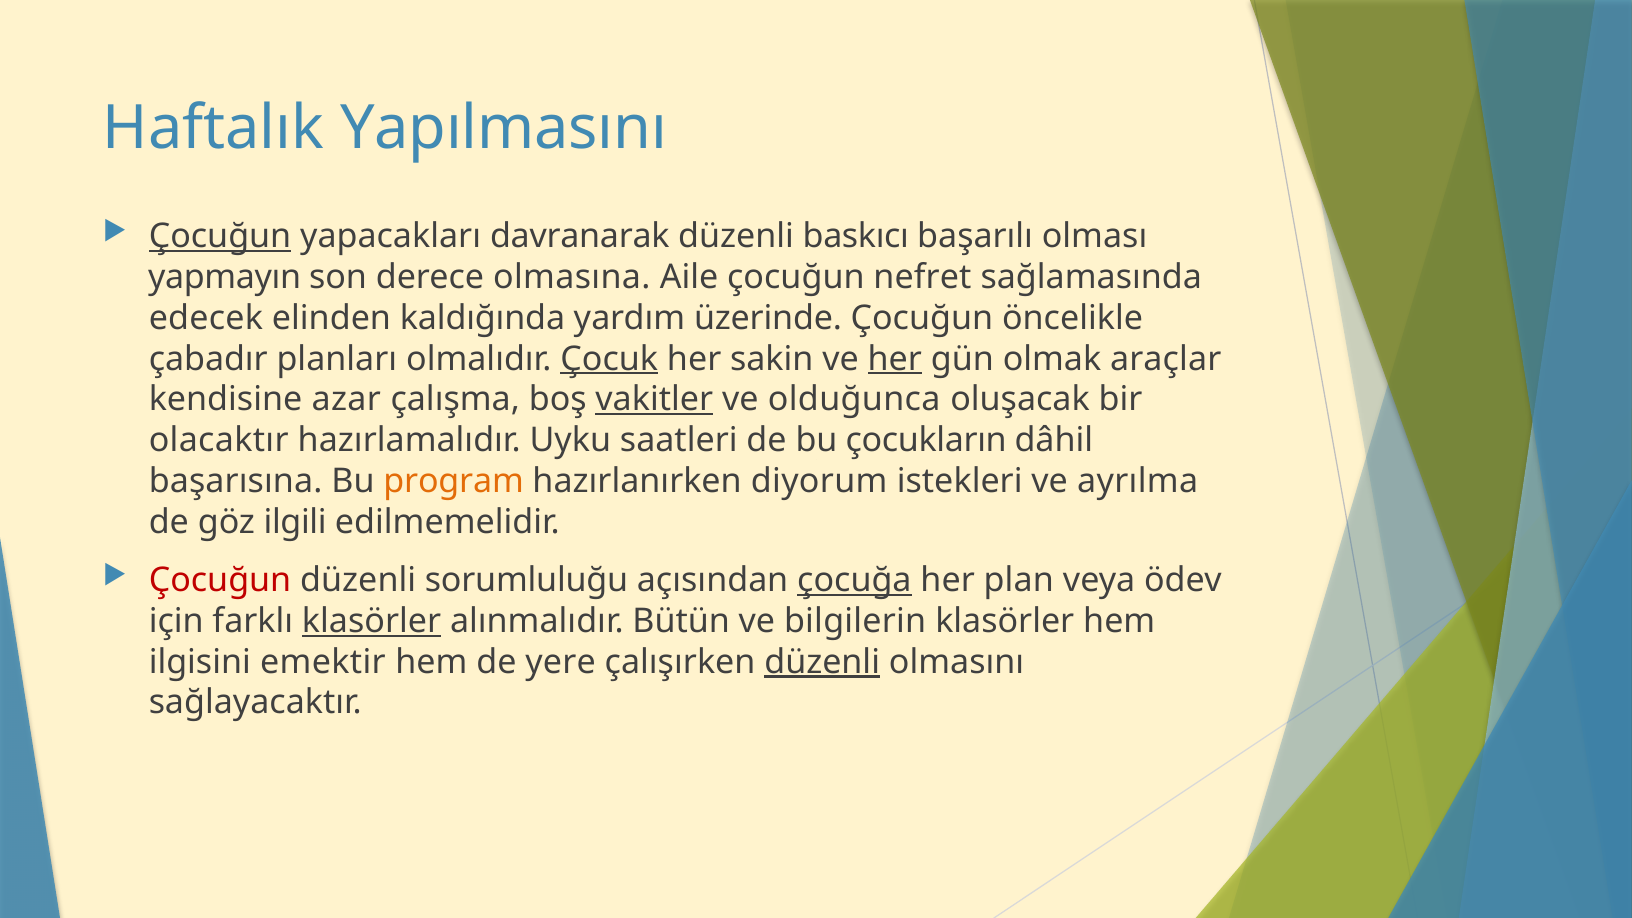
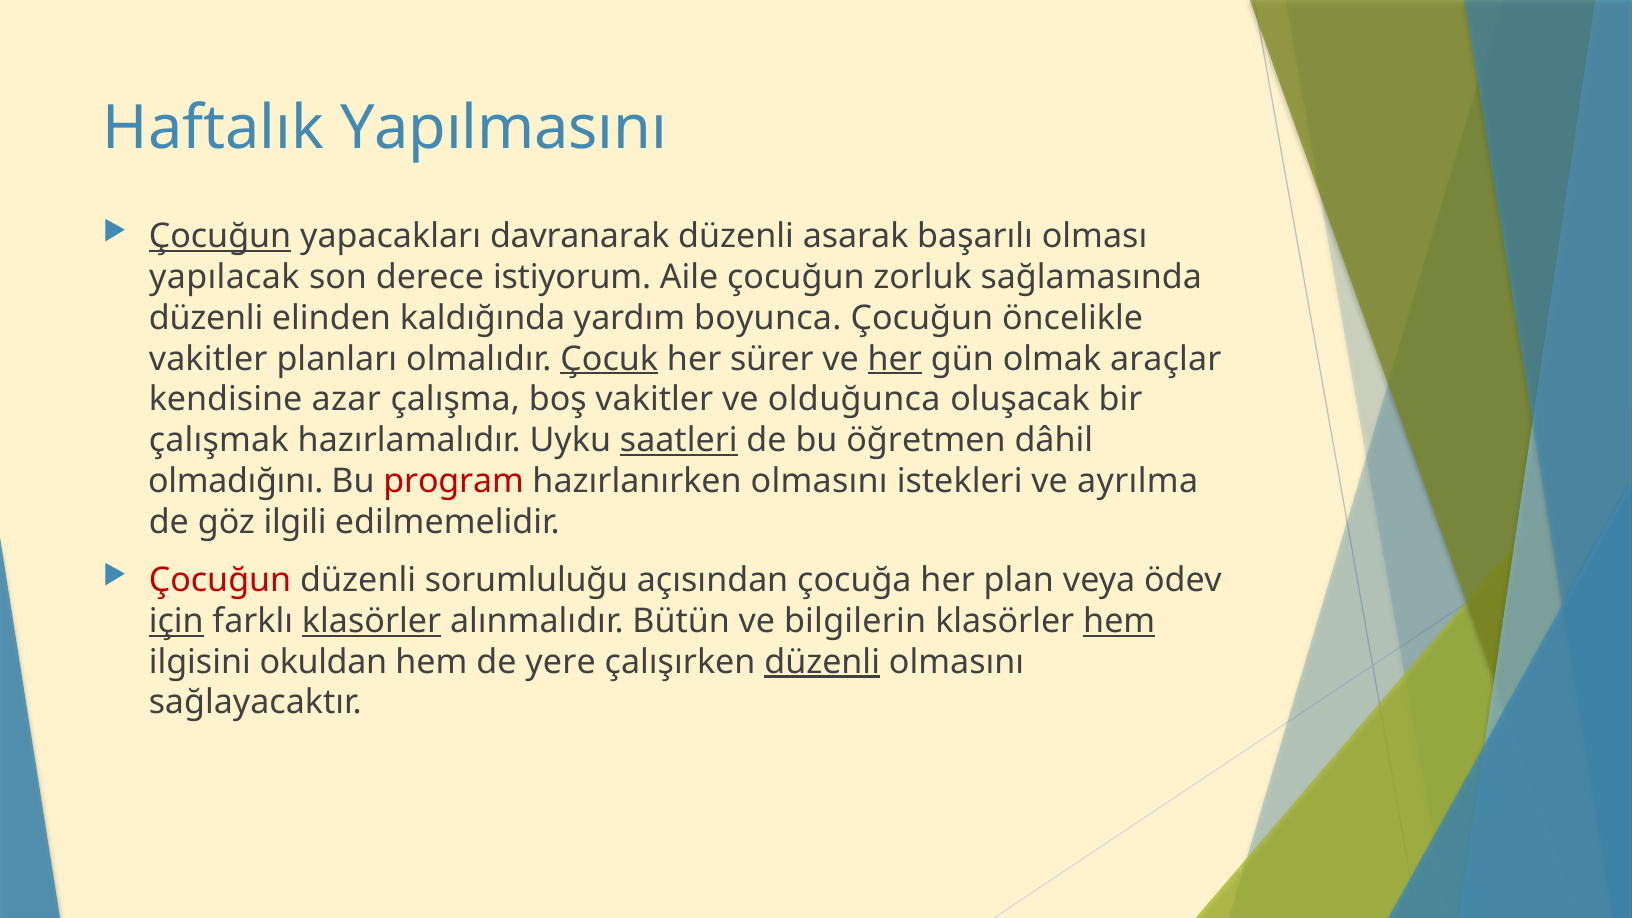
baskıcı: baskıcı -> asarak
yapmayın: yapmayın -> yapılacak
olmasına: olmasına -> istiyorum
nefret: nefret -> zorluk
edecek at (206, 318): edecek -> düzenli
üzerinde: üzerinde -> boyunca
çabadır at (208, 359): çabadır -> vakitler
sakin: sakin -> sürer
vakitler at (654, 400) underline: present -> none
olacaktır: olacaktır -> çalışmak
saatleri underline: none -> present
çocukların: çocukların -> öğretmen
başarısına: başarısına -> olmadığını
program colour: orange -> red
hazırlanırken diyorum: diyorum -> olmasını
çocuğa underline: present -> none
için underline: none -> present
hem at (1119, 621) underline: none -> present
emektir: emektir -> okuldan
